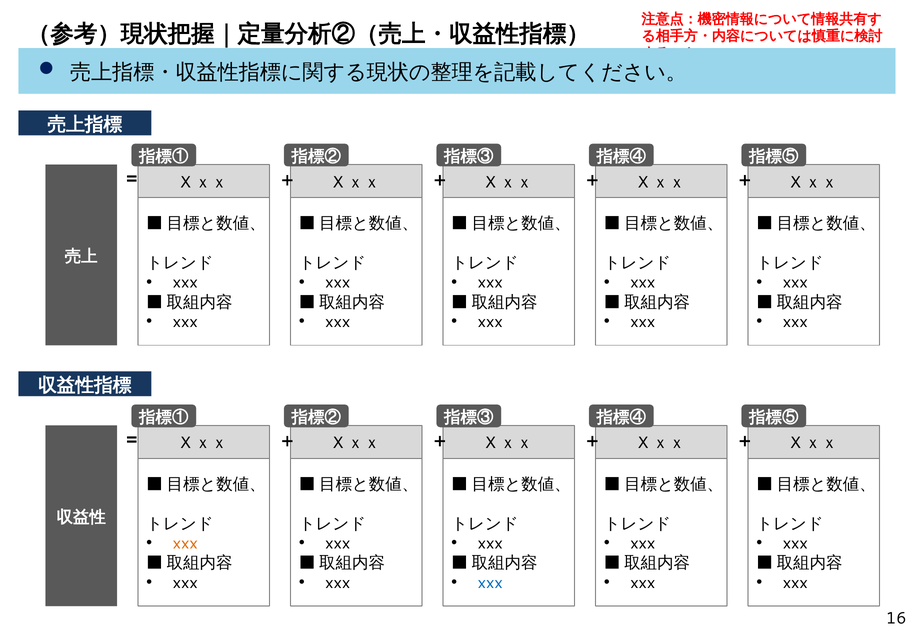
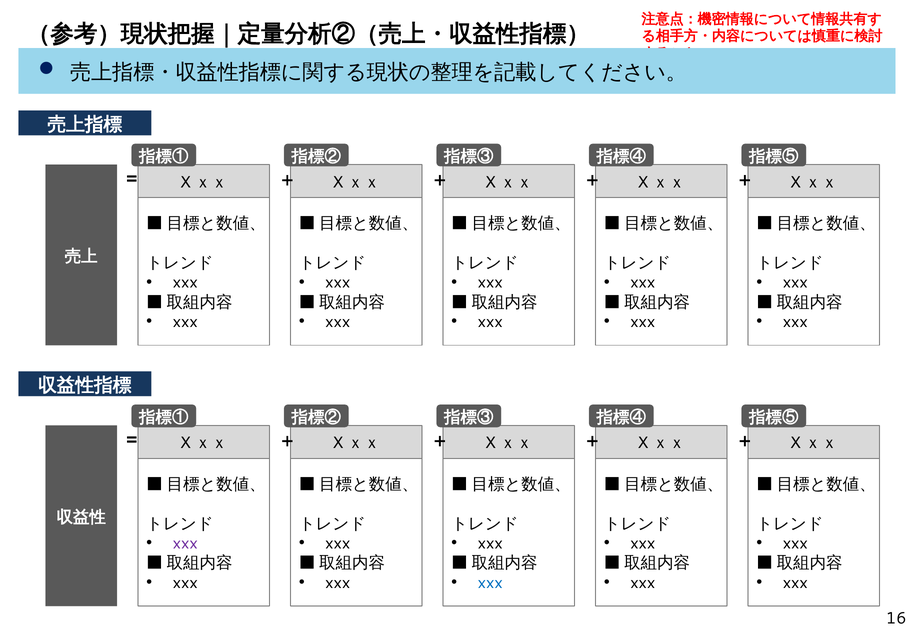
xxx at (185, 543) colour: orange -> purple
